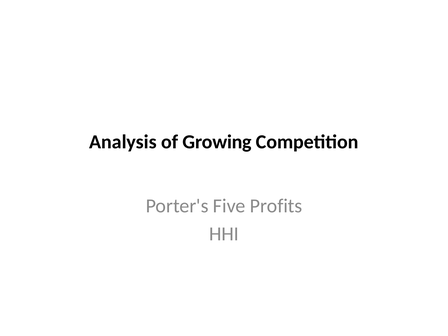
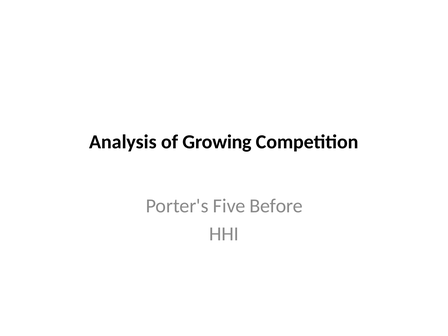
Profits: Profits -> Before
